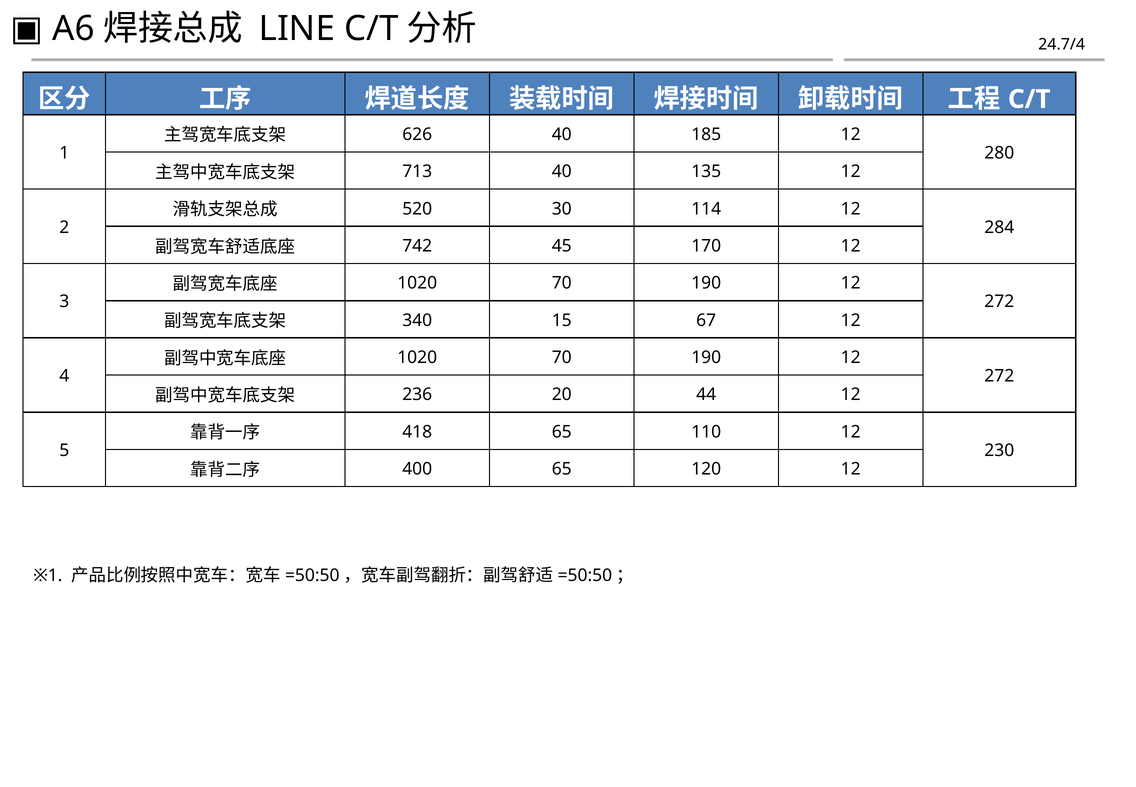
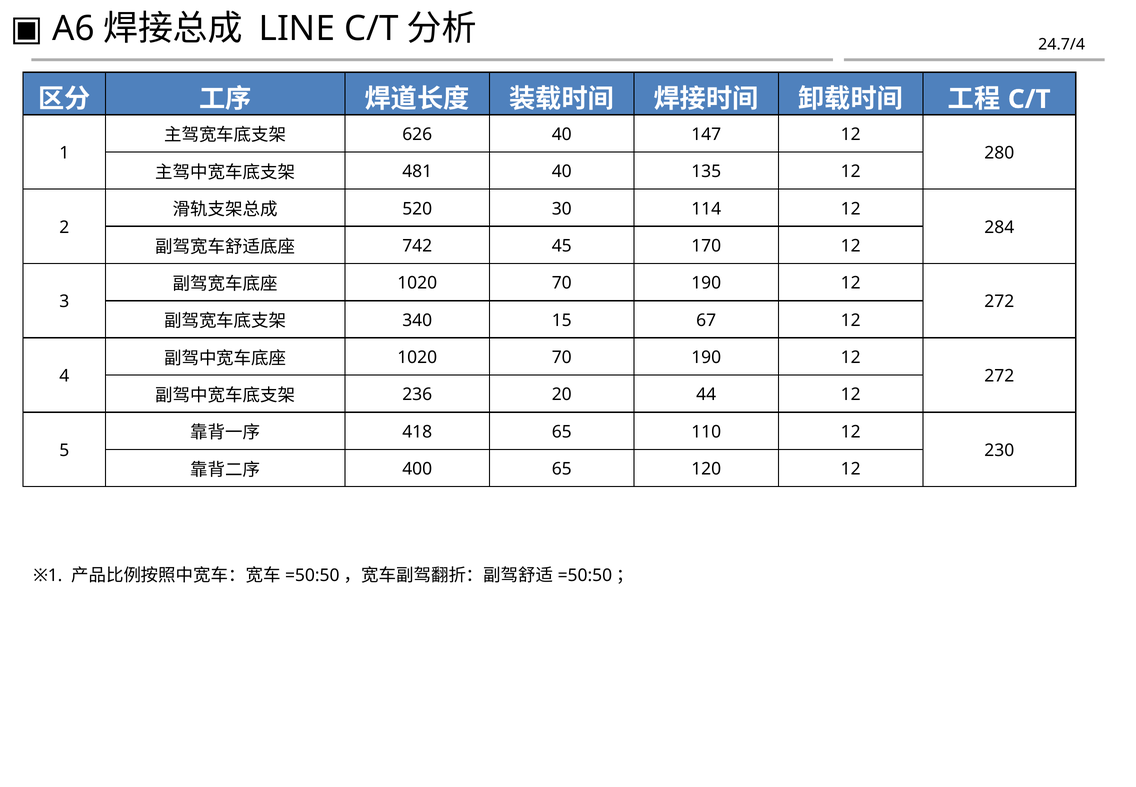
185: 185 -> 147
713: 713 -> 481
